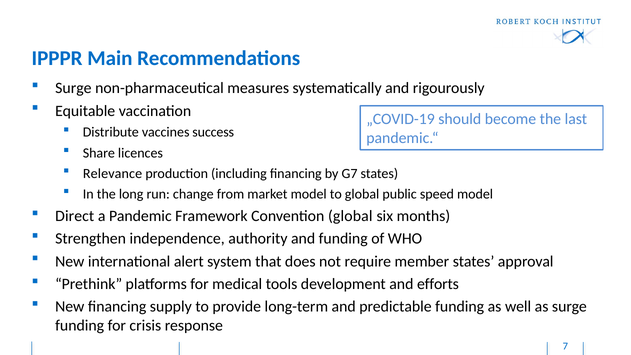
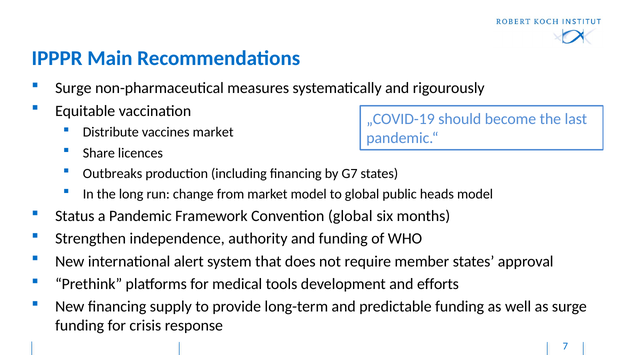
vaccines success: success -> market
Relevance: Relevance -> Outbreaks
speed: speed -> heads
Direct: Direct -> Status
